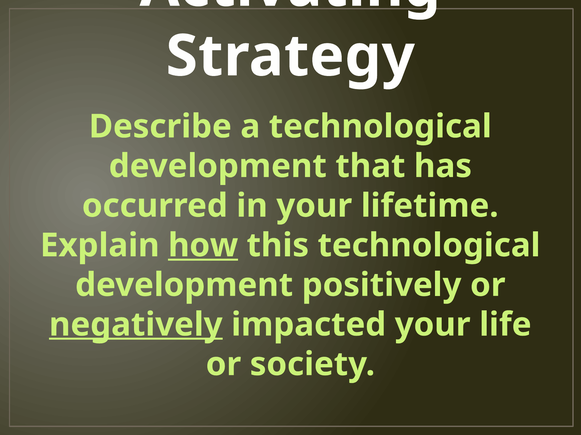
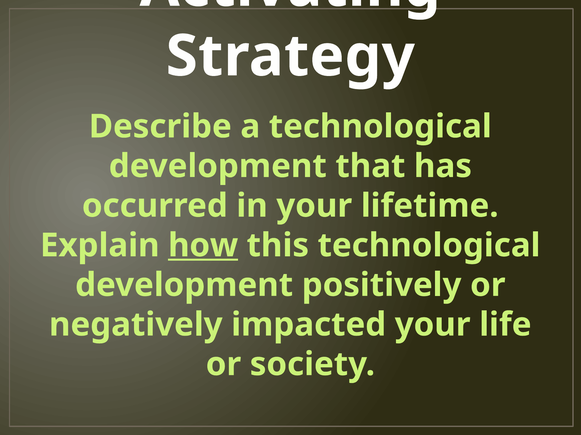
negatively underline: present -> none
